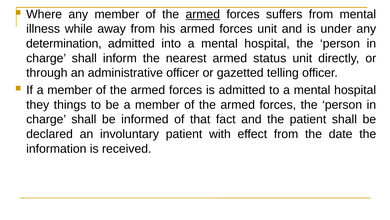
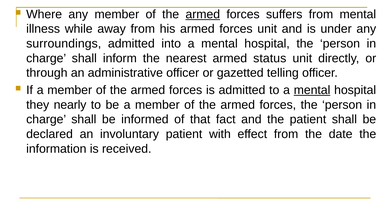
determination: determination -> surroundings
mental at (312, 90) underline: none -> present
things: things -> nearly
